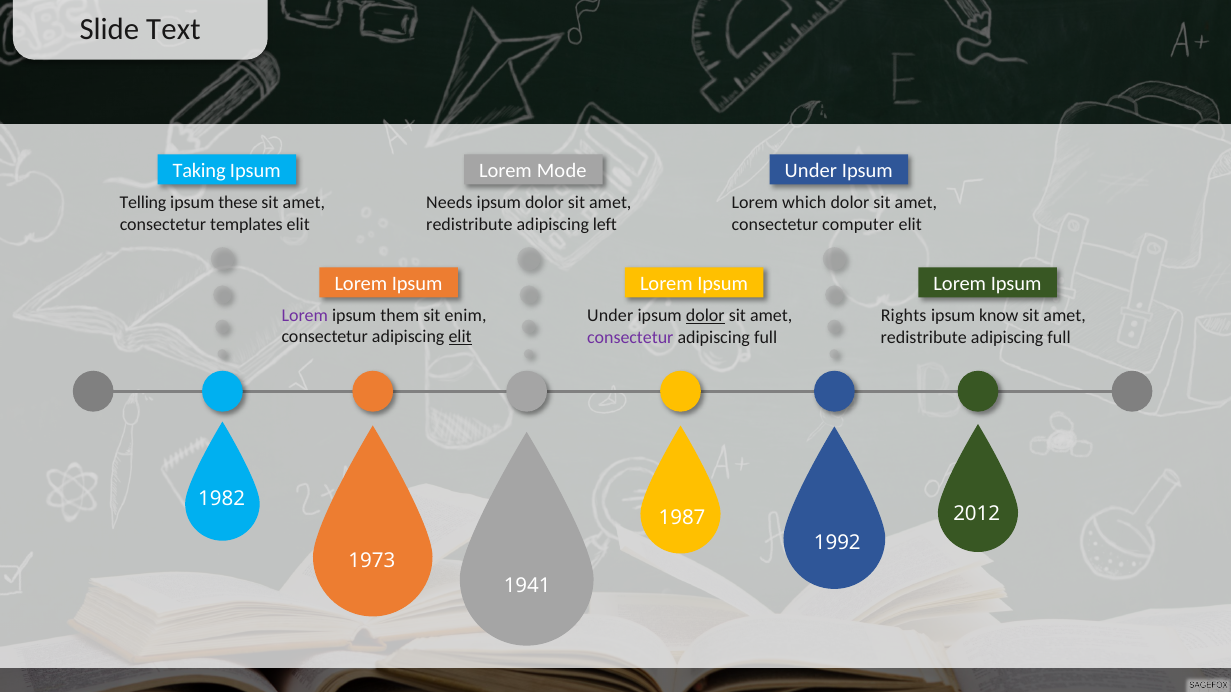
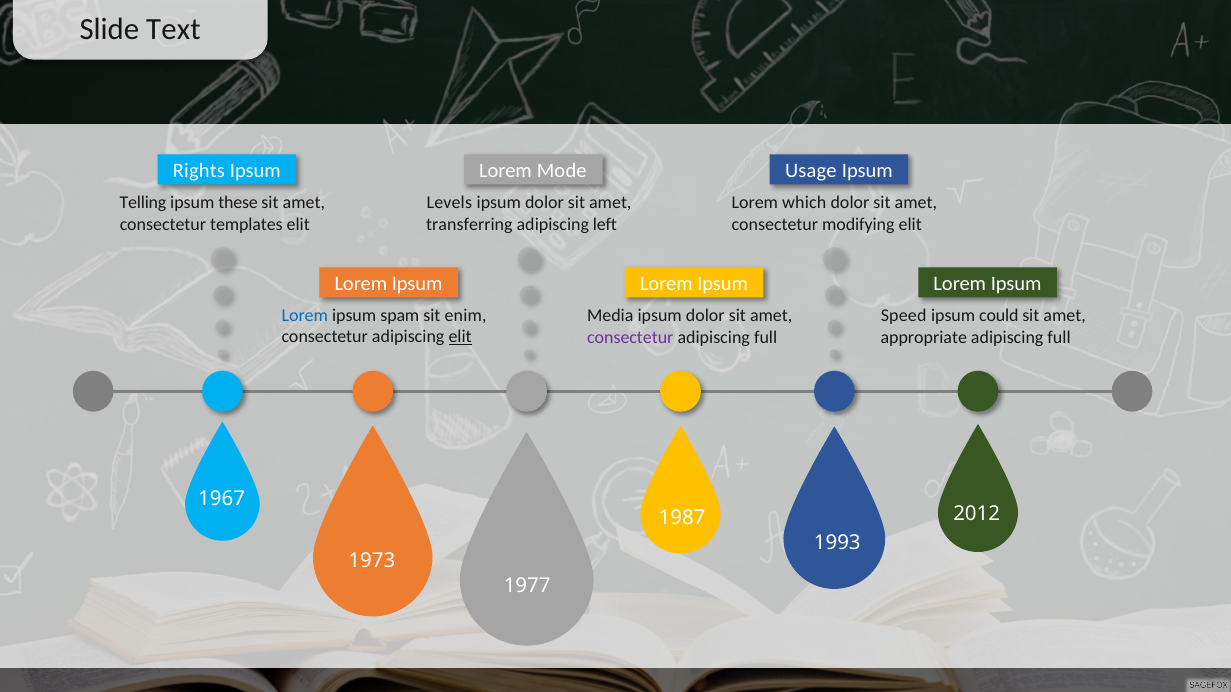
Taking: Taking -> Rights
Under at (811, 171): Under -> Usage
Needs: Needs -> Levels
redistribute at (469, 224): redistribute -> transferring
computer: computer -> modifying
Lorem at (305, 316) colour: purple -> blue
them: them -> spam
Under at (610, 316): Under -> Media
dolor at (705, 316) underline: present -> none
Rights: Rights -> Speed
know: know -> could
redistribute at (924, 337): redistribute -> appropriate
1982: 1982 -> 1967
1992: 1992 -> 1993
1941: 1941 -> 1977
